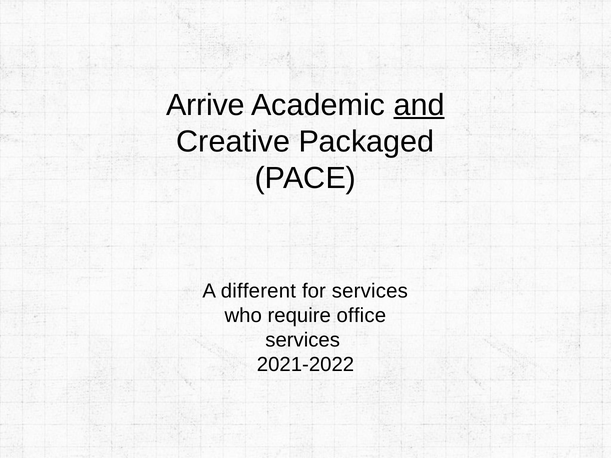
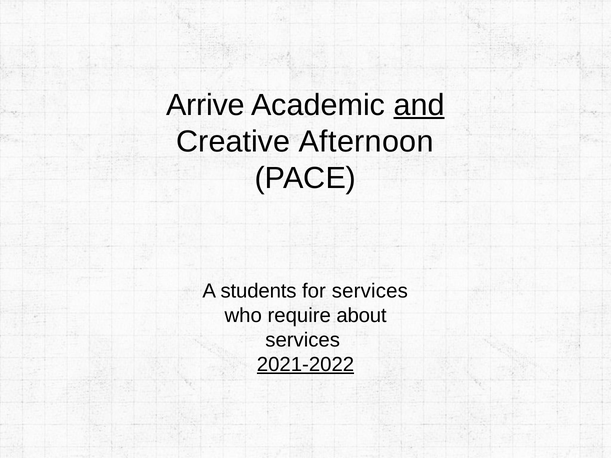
Packaged: Packaged -> Afternoon
different: different -> students
office: office -> about
2021-2022 underline: none -> present
